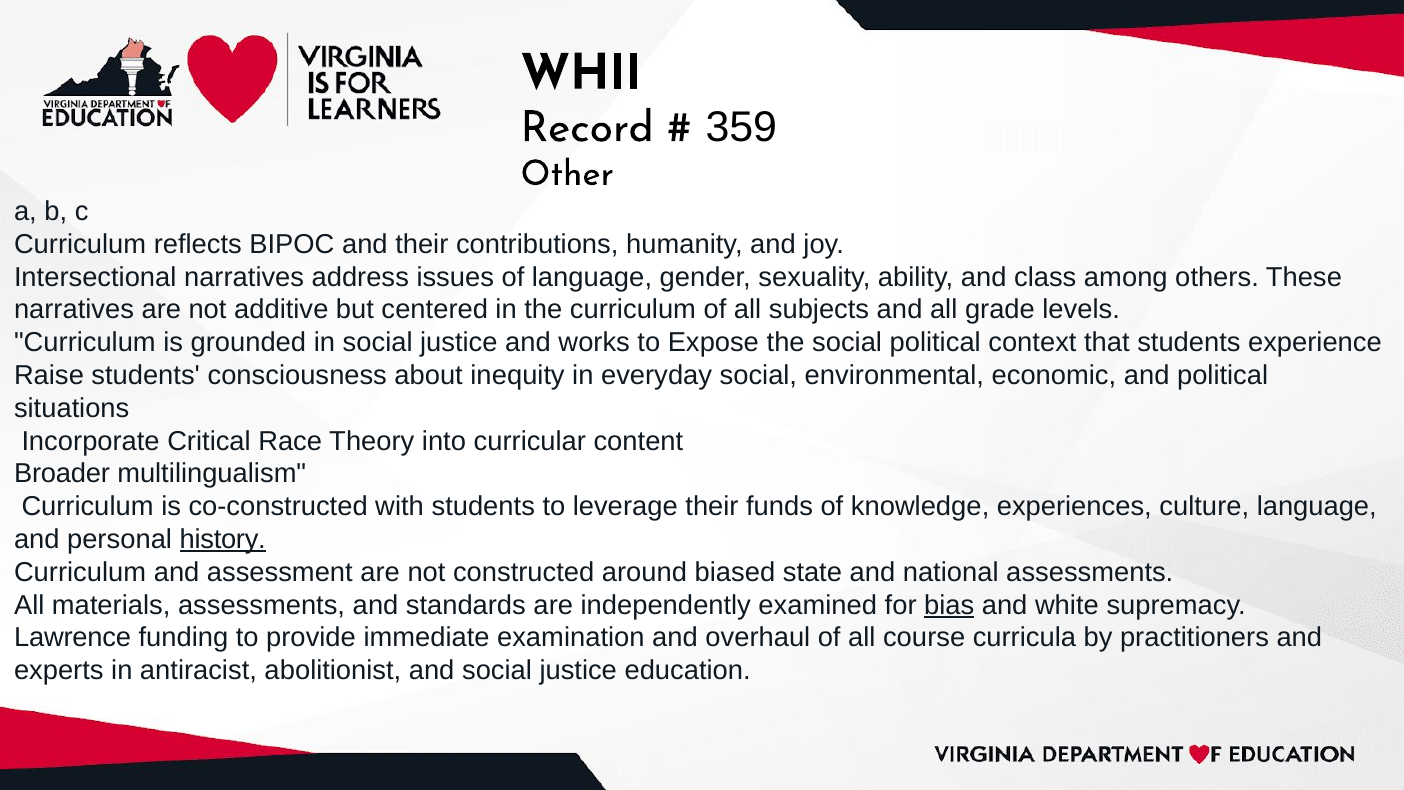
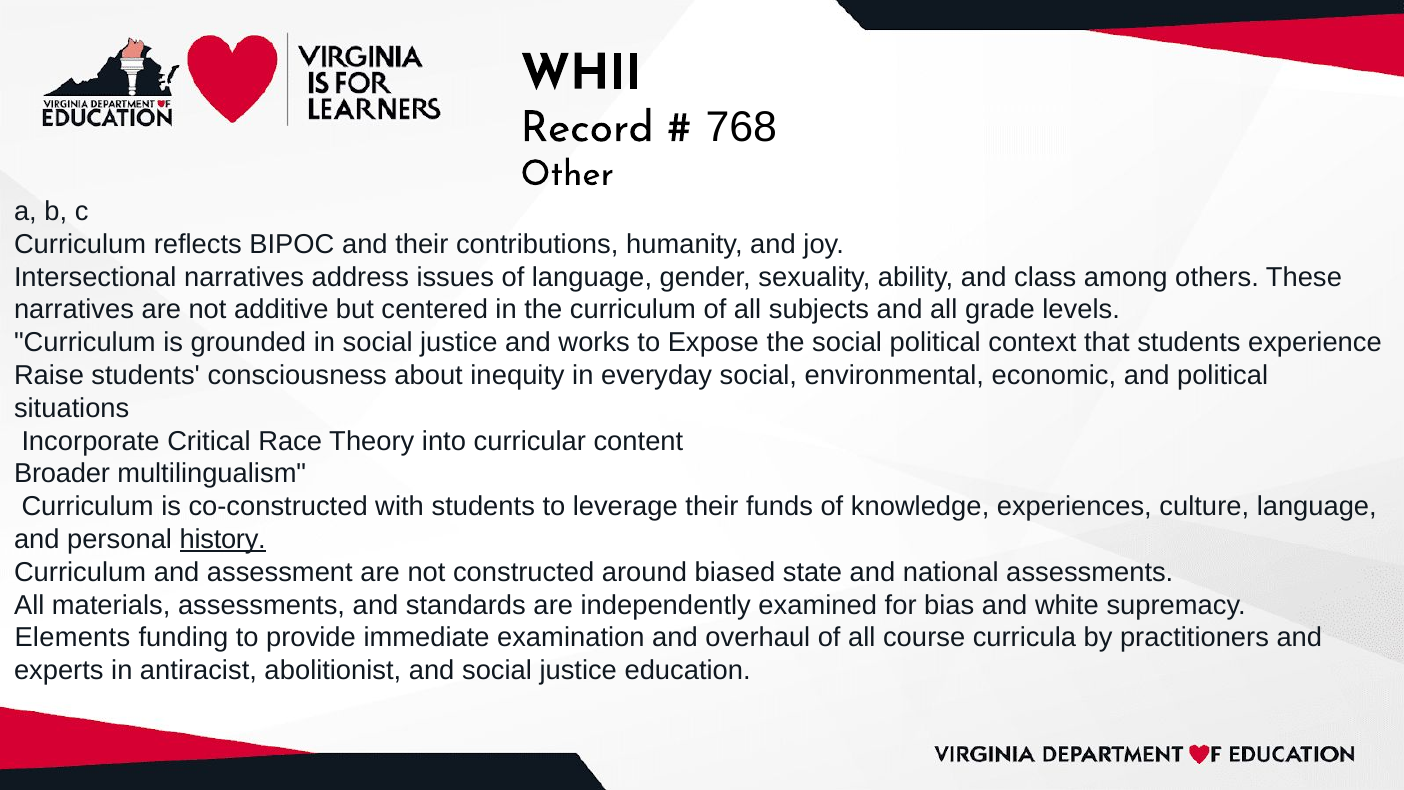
359: 359 -> 768
bias underline: present -> none
Lawrence: Lawrence -> Elements
